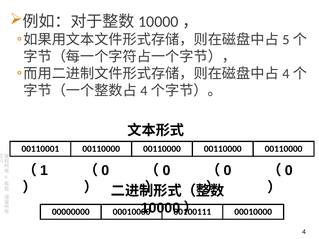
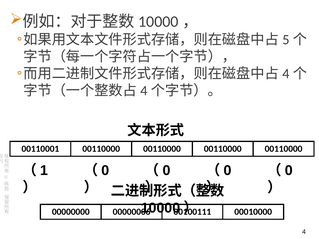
00000000 00010000: 00010000 -> 00000006
